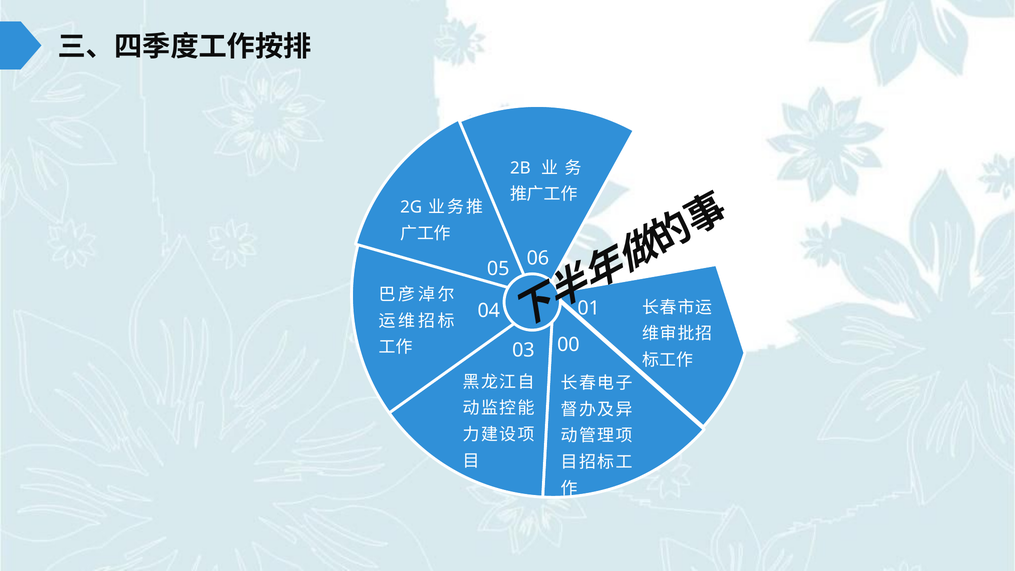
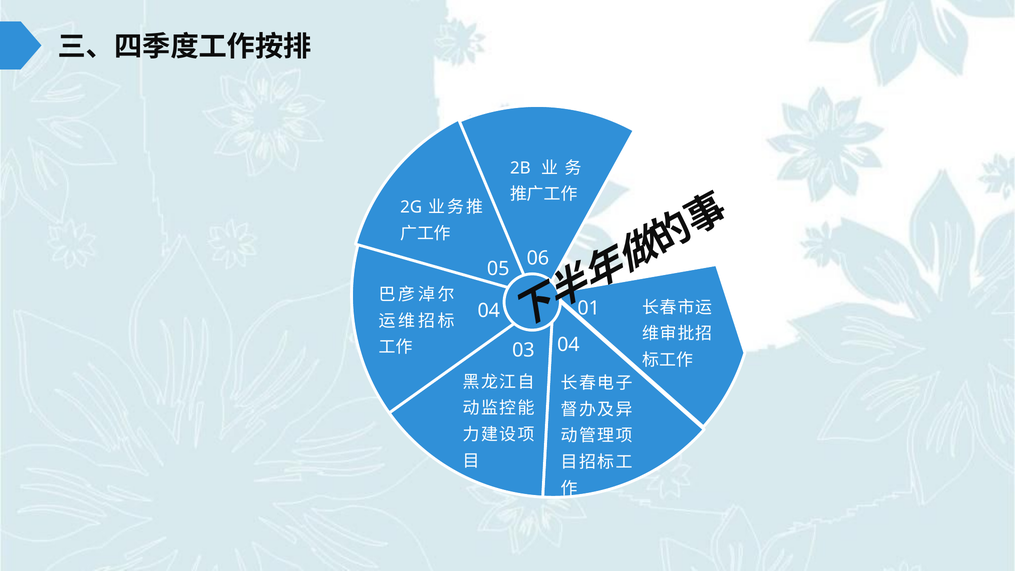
03 00: 00 -> 04
